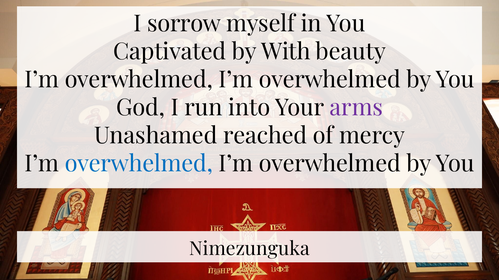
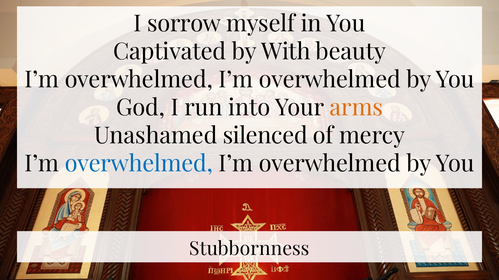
arms colour: purple -> orange
reached: reached -> silenced
Nimezunguka: Nimezunguka -> Stubbornness
